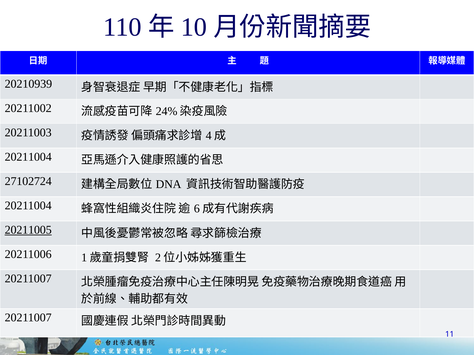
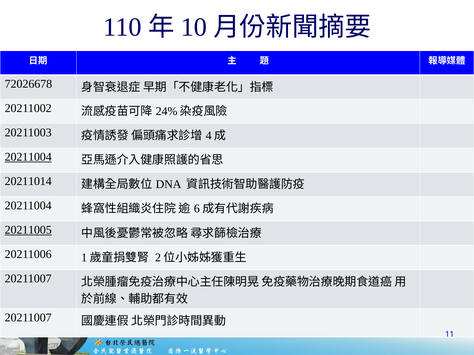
20210939: 20210939 -> 72026678
20211004 at (28, 157) underline: none -> present
27102724: 27102724 -> 20211014
